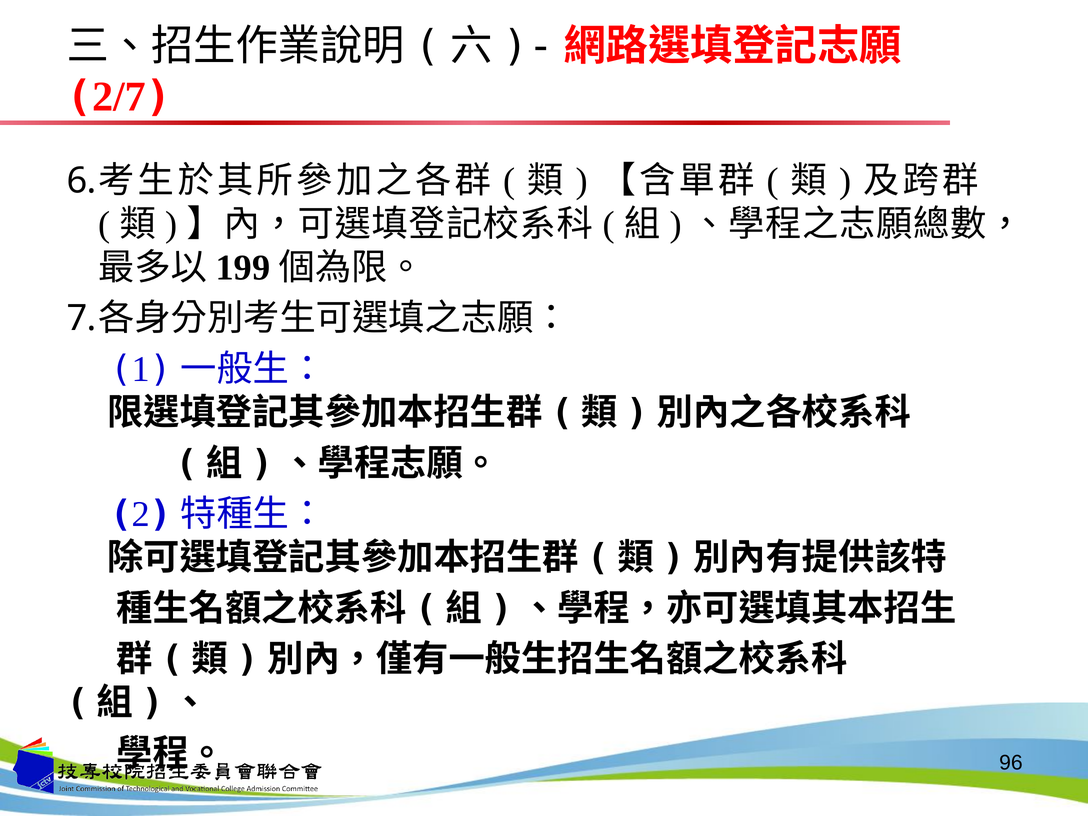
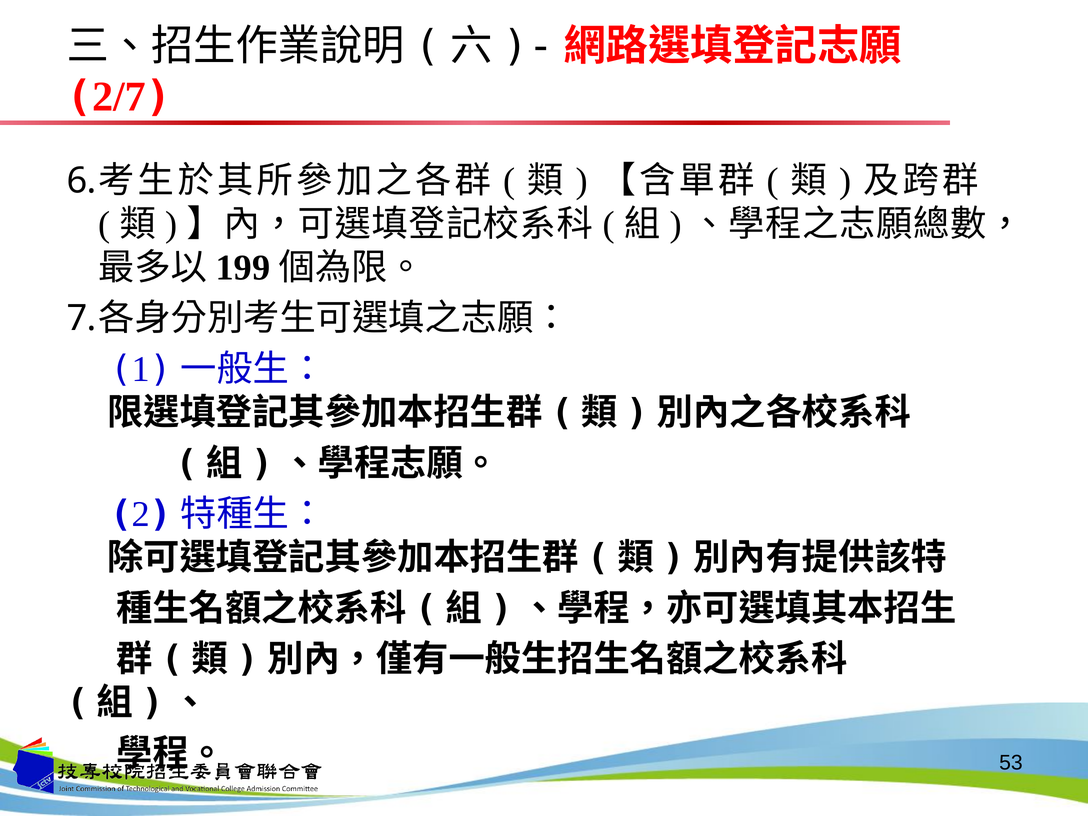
96: 96 -> 53
